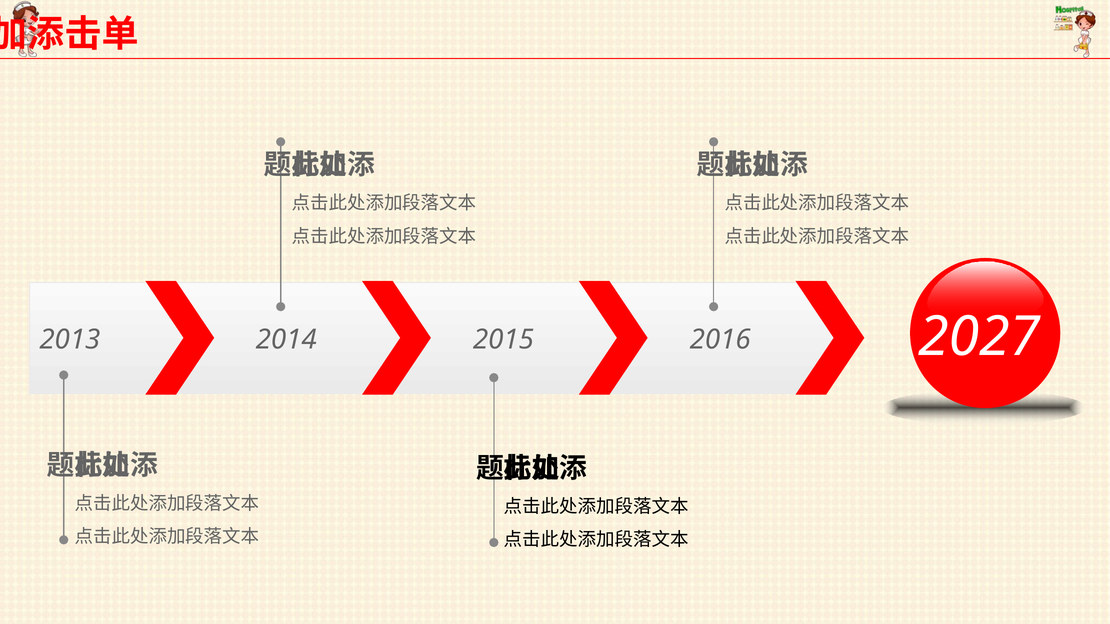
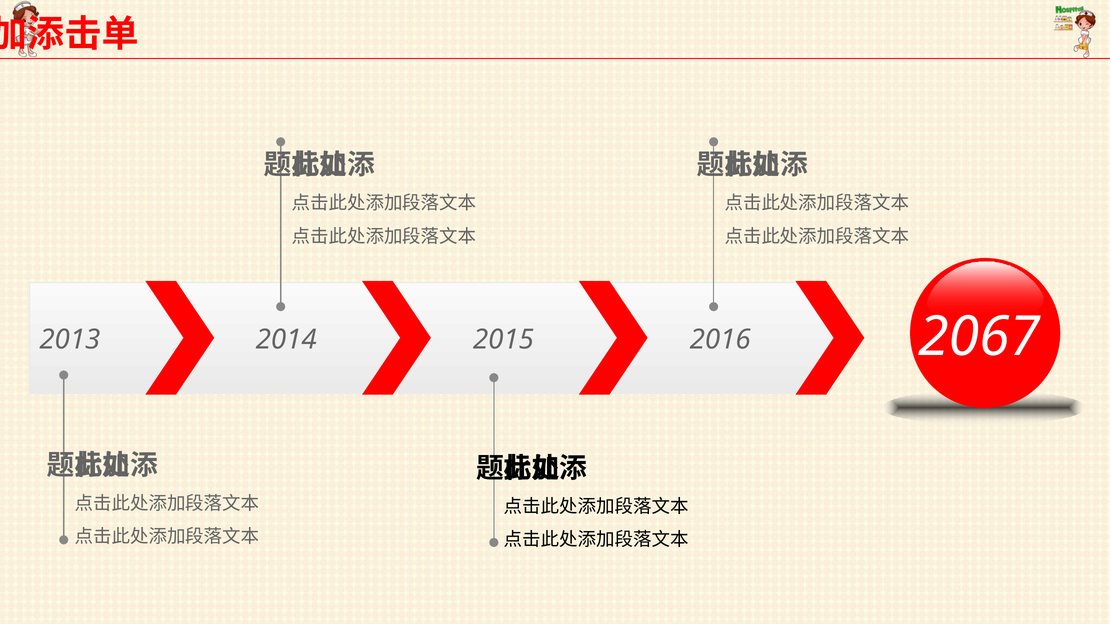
2027: 2027 -> 2067
